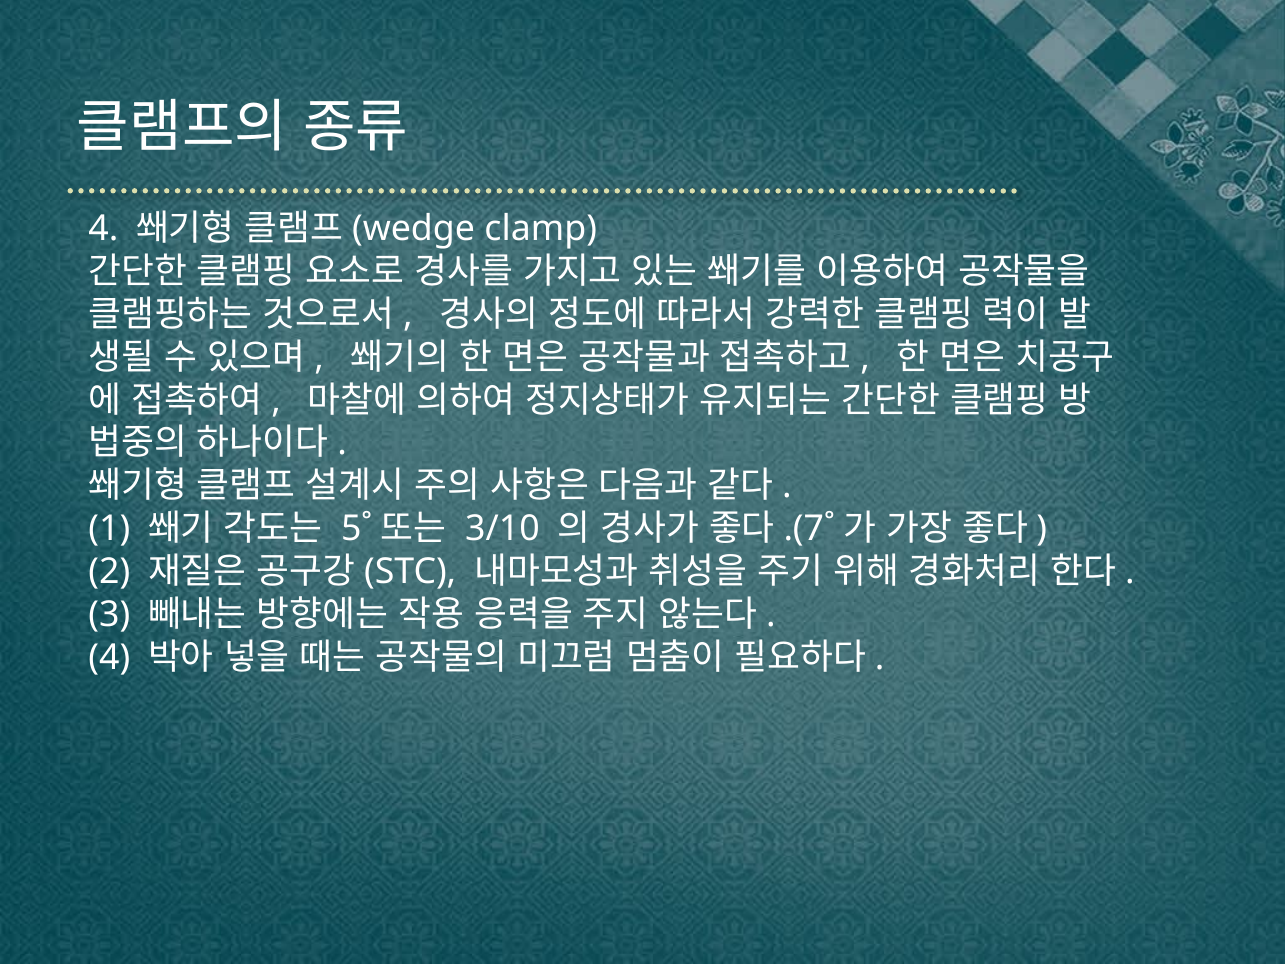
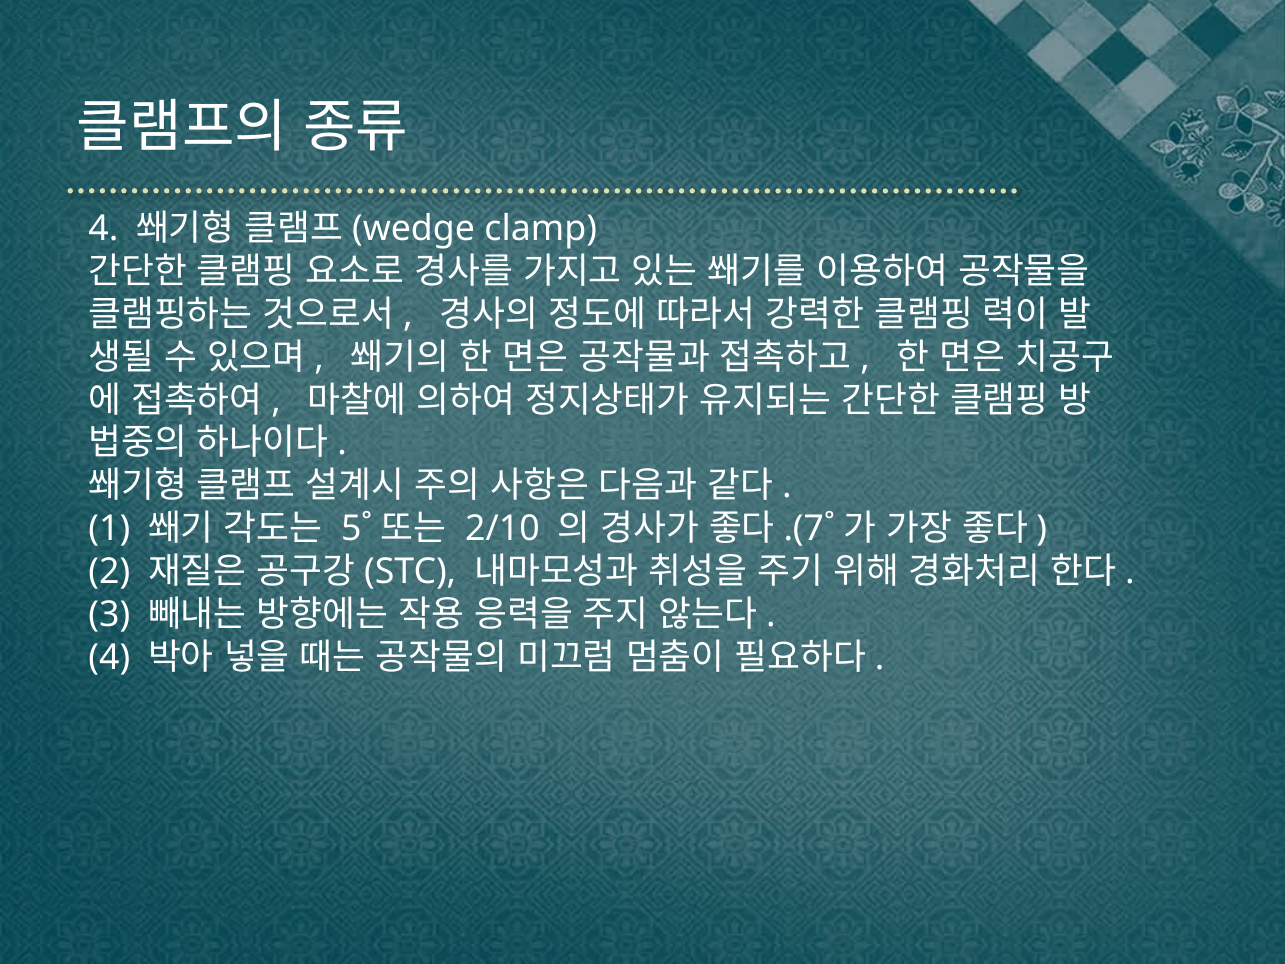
3/10: 3/10 -> 2/10
